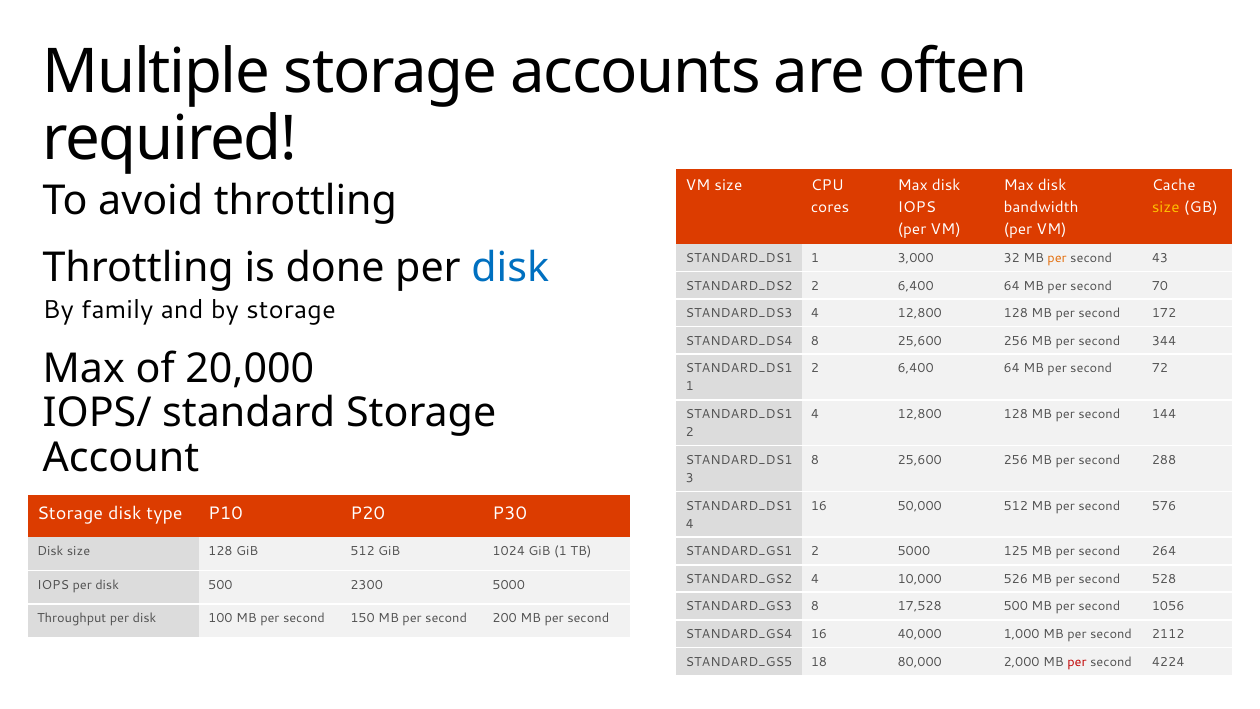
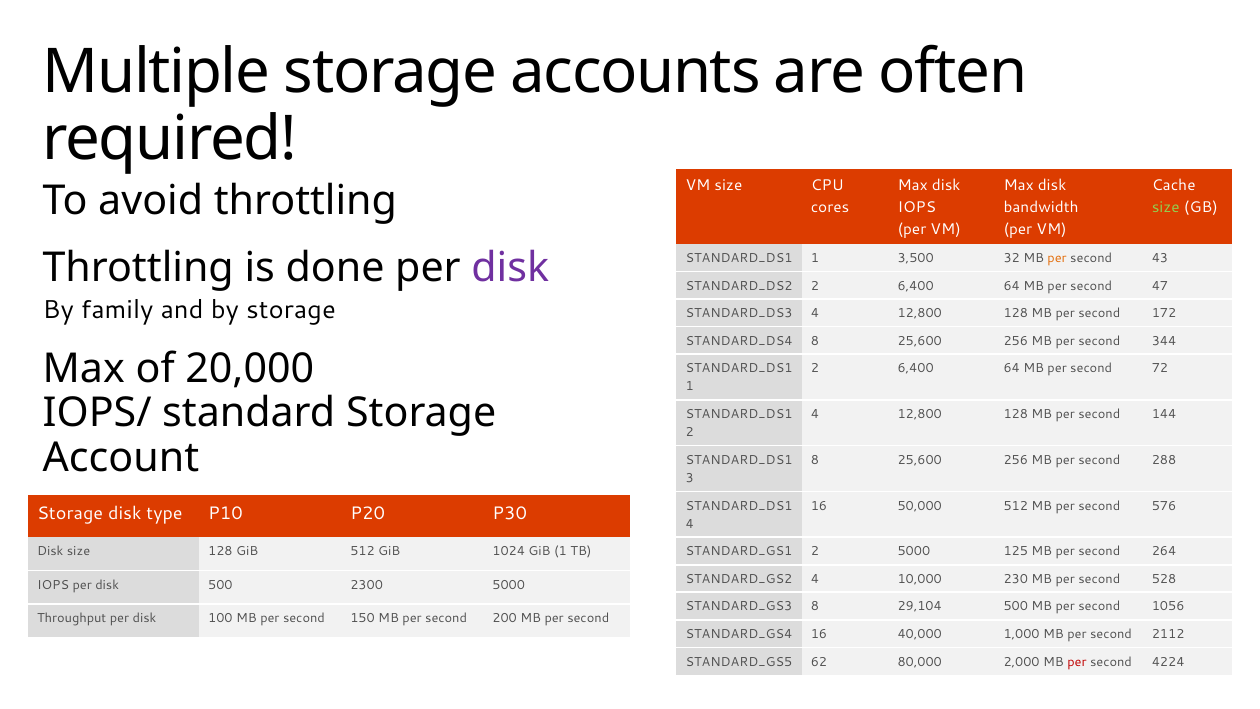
size at (1166, 207) colour: yellow -> light green
3,000: 3,000 -> 3,500
disk at (510, 268) colour: blue -> purple
70: 70 -> 47
526: 526 -> 230
17,528: 17,528 -> 29,104
18: 18 -> 62
